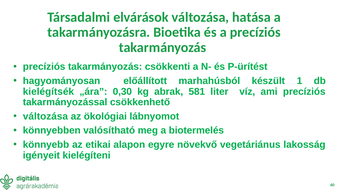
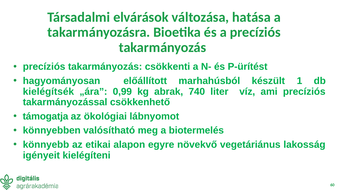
0,30: 0,30 -> 0,99
581: 581 -> 740
változása at (45, 116): változása -> támogatja
